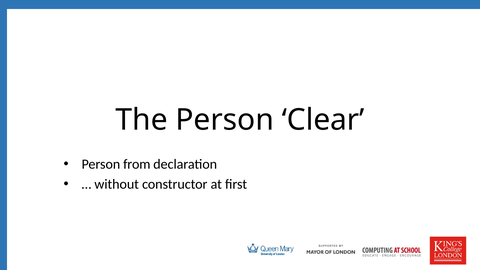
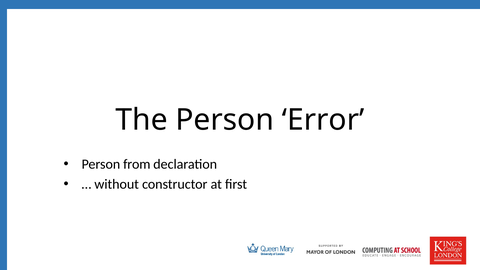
Clear: Clear -> Error
